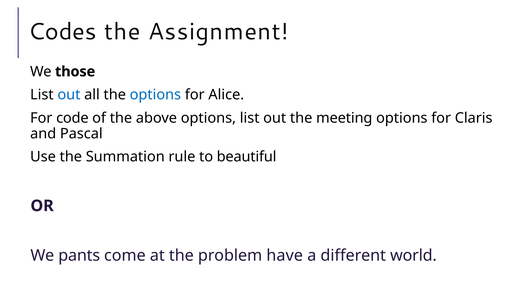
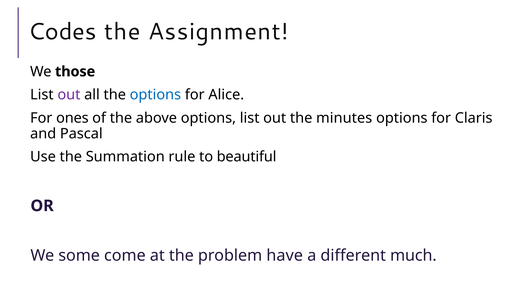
out at (69, 95) colour: blue -> purple
code: code -> ones
meeting: meeting -> minutes
pants: pants -> some
world: world -> much
